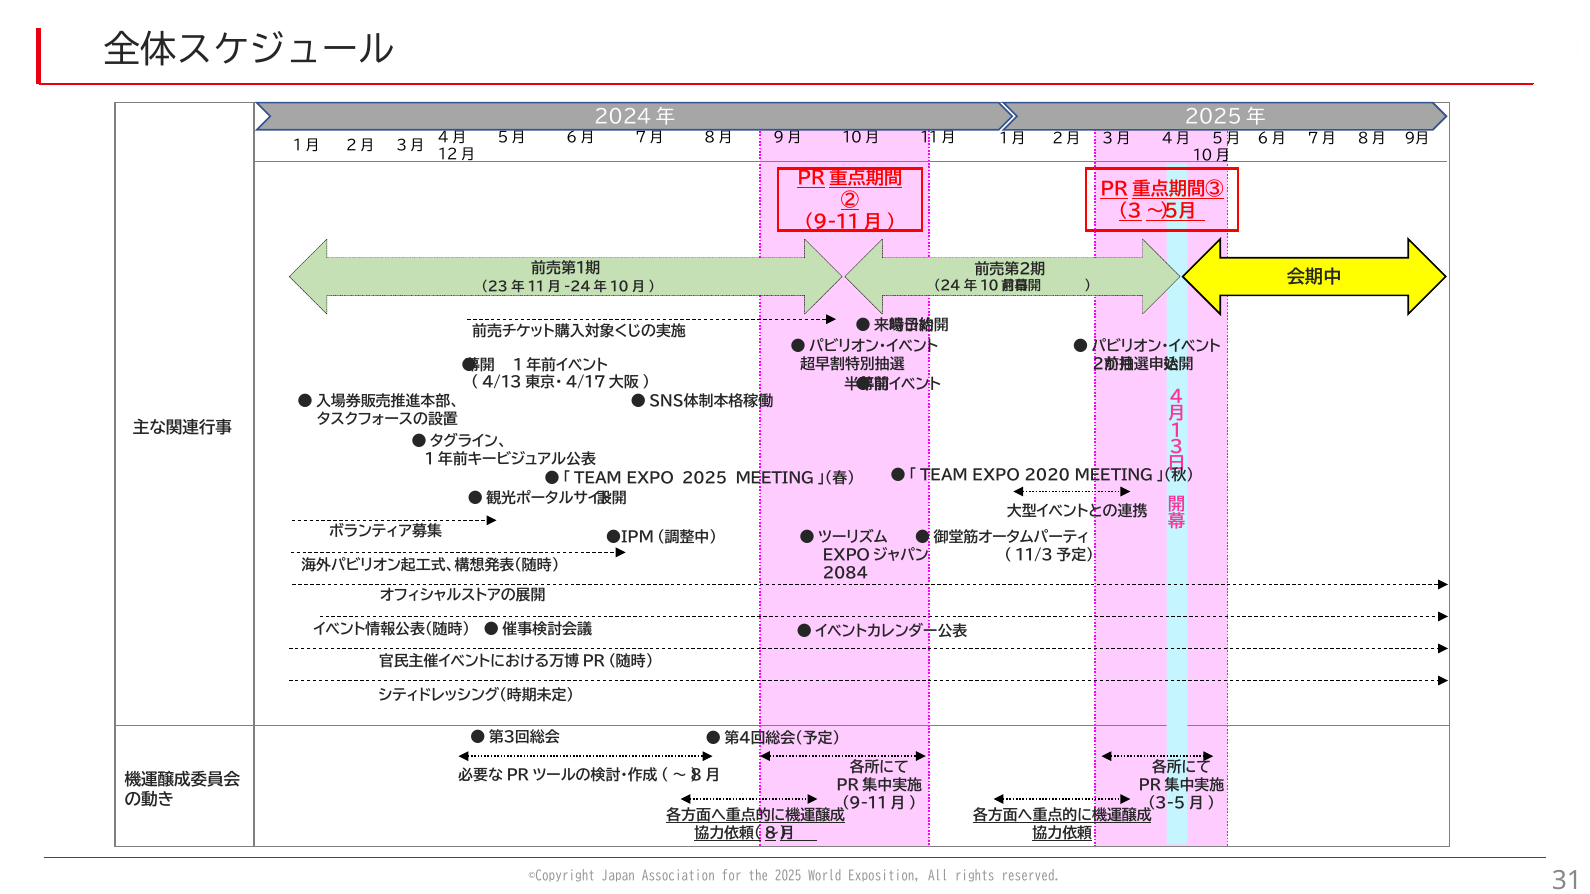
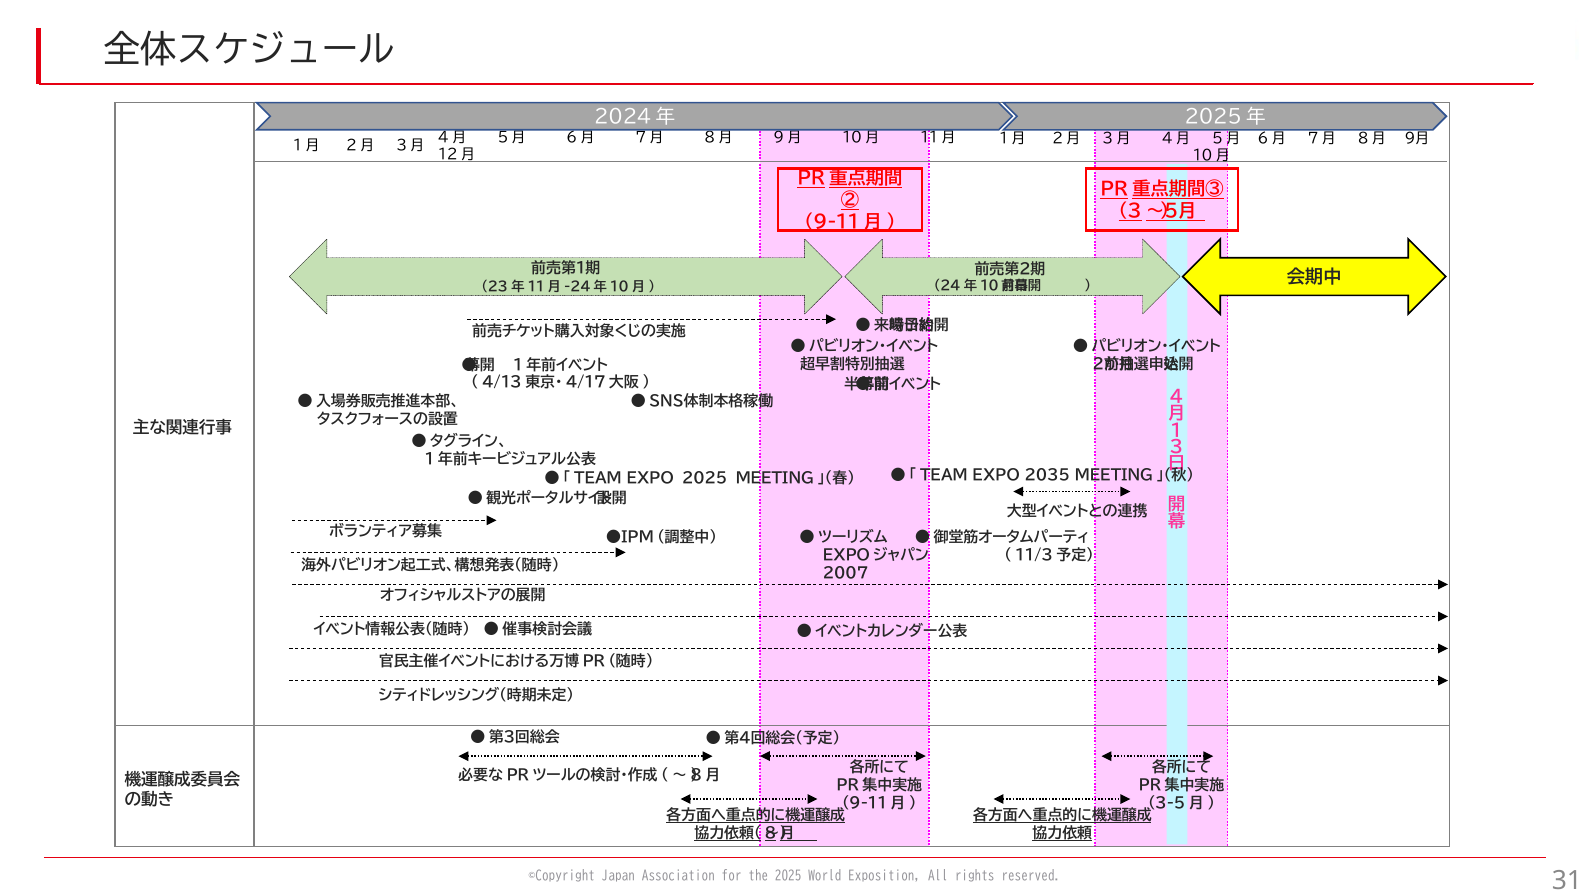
2020: 2020 -> 2035
2084: 2084 -> 2007
